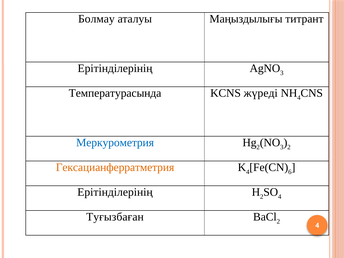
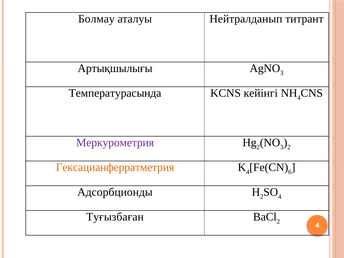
Маңыздылығы: Маңыздылығы -> Нейтралданып
Ерітінділерінің at (115, 68): Ерітінділерінің -> Артықшылығы
жүреді: жүреді -> кейінгі
Меркурометрия colour: blue -> purple
Ерітінділерінің at (115, 192): Ерітінділерінің -> Адсорбционды
